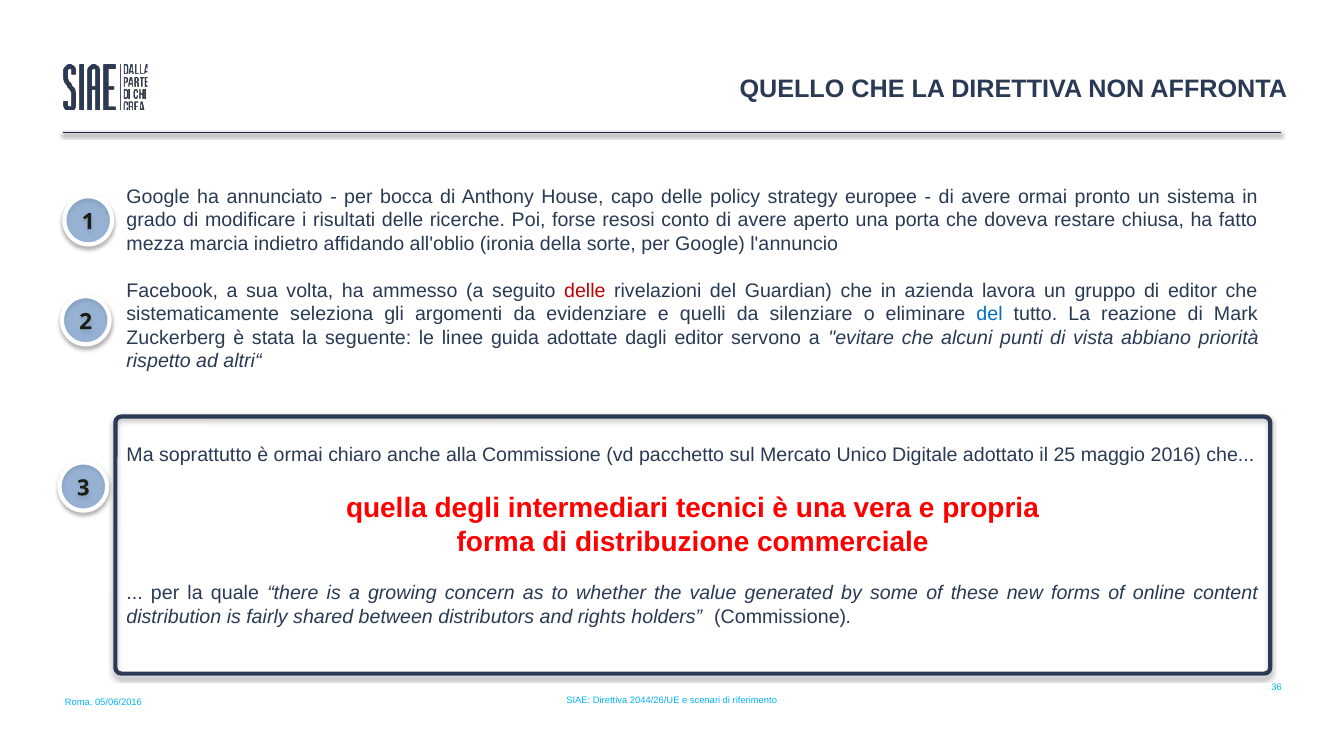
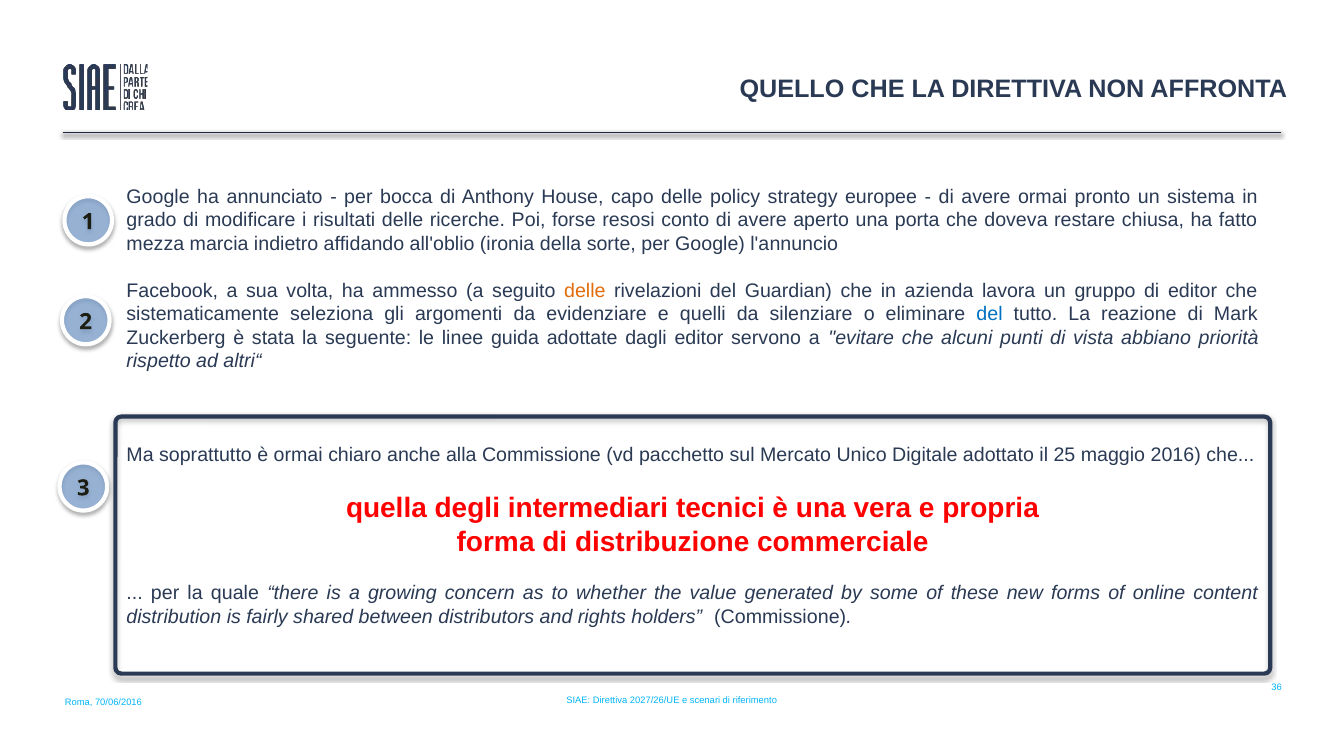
delle at (585, 291) colour: red -> orange
2044/26/UE: 2044/26/UE -> 2027/26/UE
05/06/2016: 05/06/2016 -> 70/06/2016
